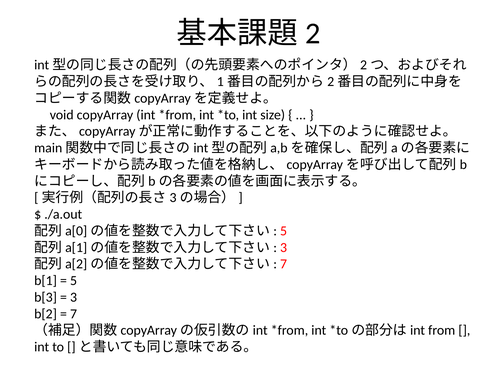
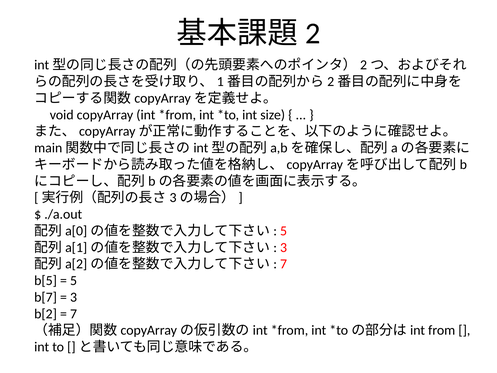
b[1: b[1 -> b[5
b[3: b[3 -> b[7
